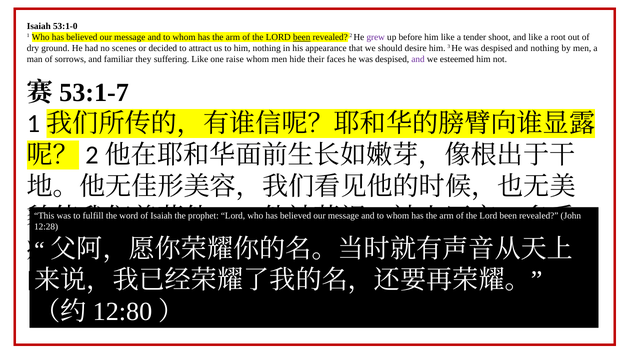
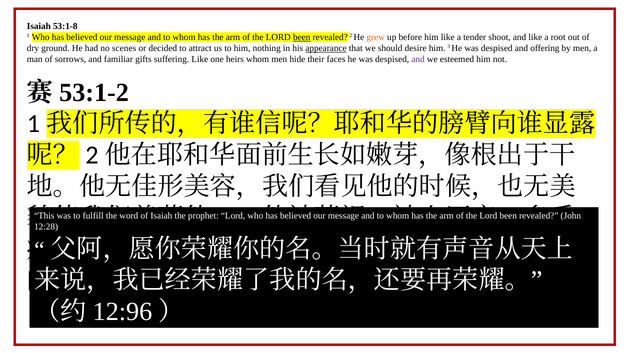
53:1-0: 53:1-0 -> 53:1-8
grew colour: purple -> orange
appearance underline: none -> present
and nothing: nothing -> offering
they: they -> gifts
raise: raise -> heirs
53:1-7: 53:1-7 -> 53:1-2
12:80: 12:80 -> 12:96
